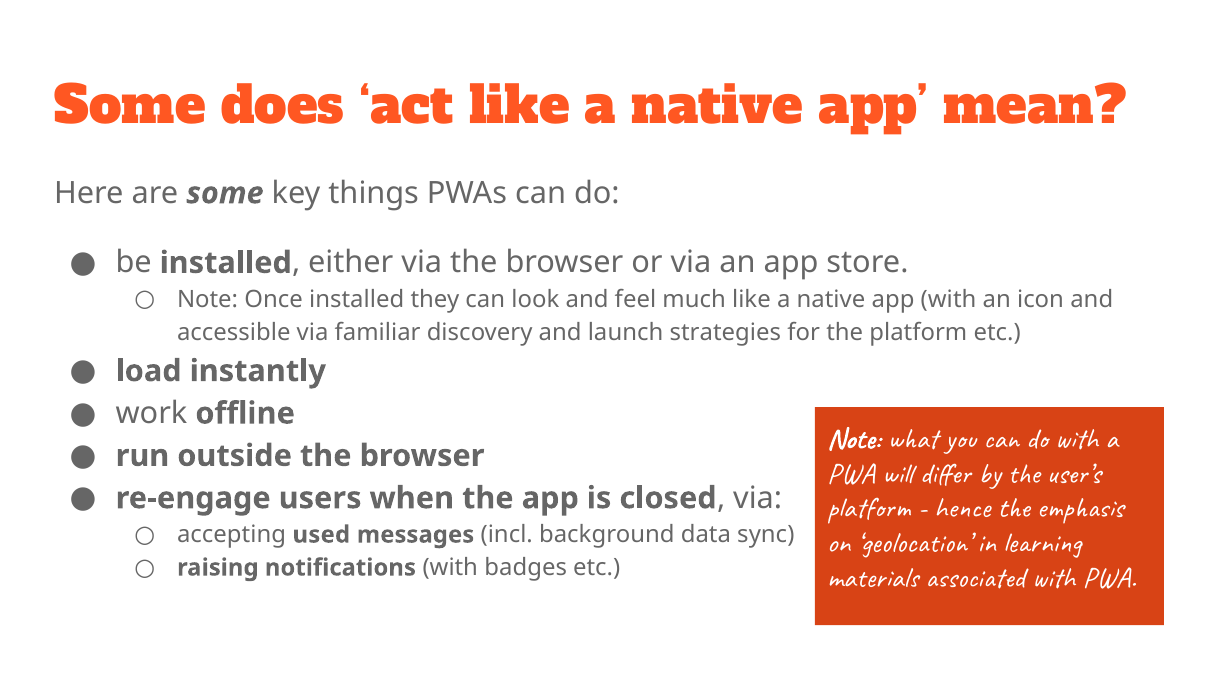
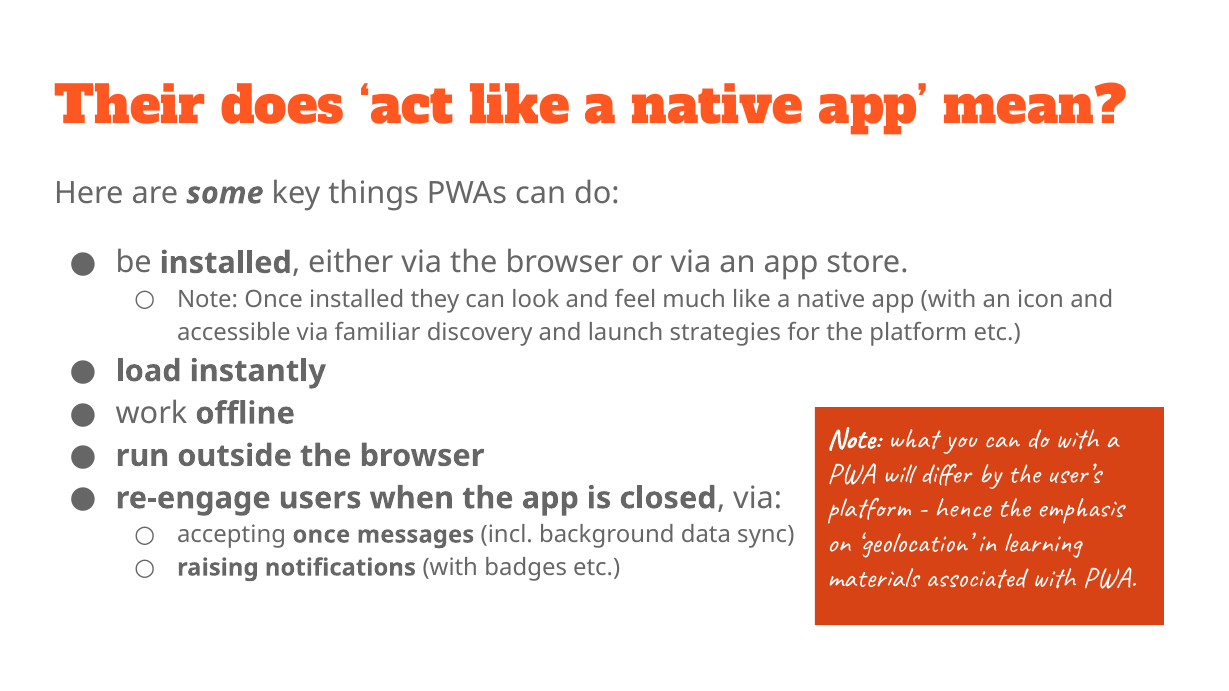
Some at (130, 106): Some -> Their
accepting used: used -> once
